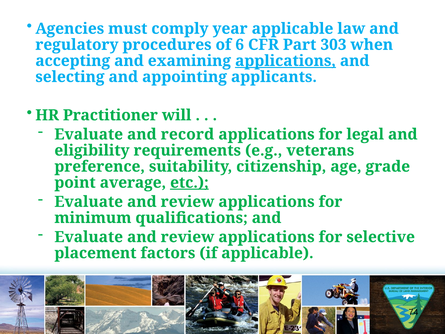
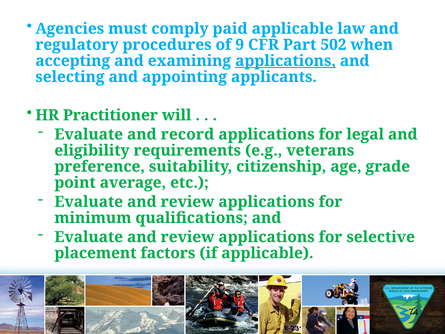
year: year -> paid
6: 6 -> 9
303: 303 -> 502
etc underline: present -> none
